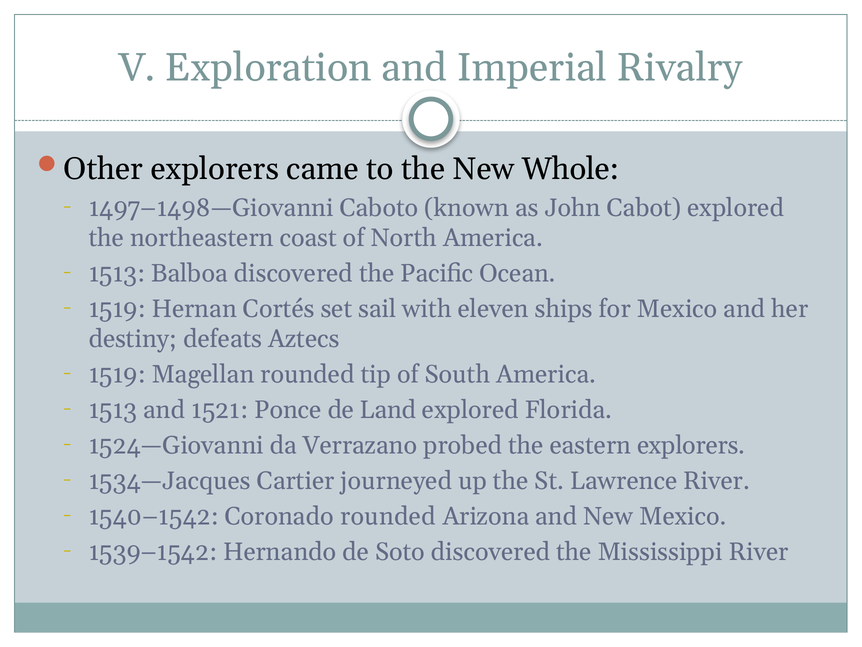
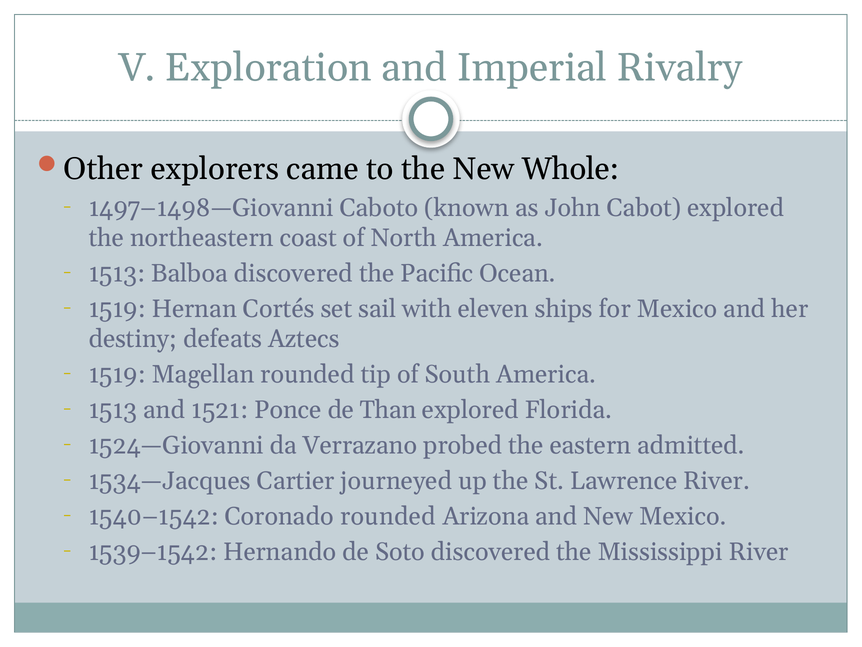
Land: Land -> Than
eastern explorers: explorers -> admitted
